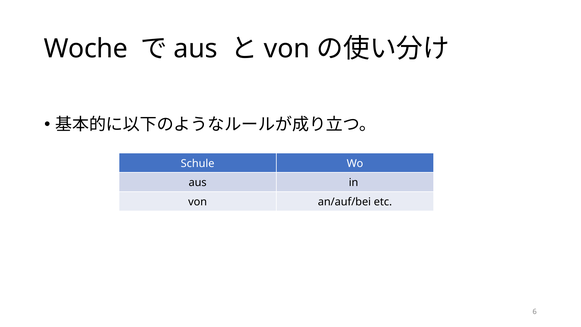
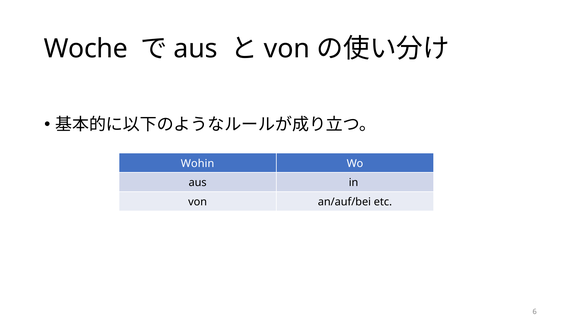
Schule: Schule -> Wohin
